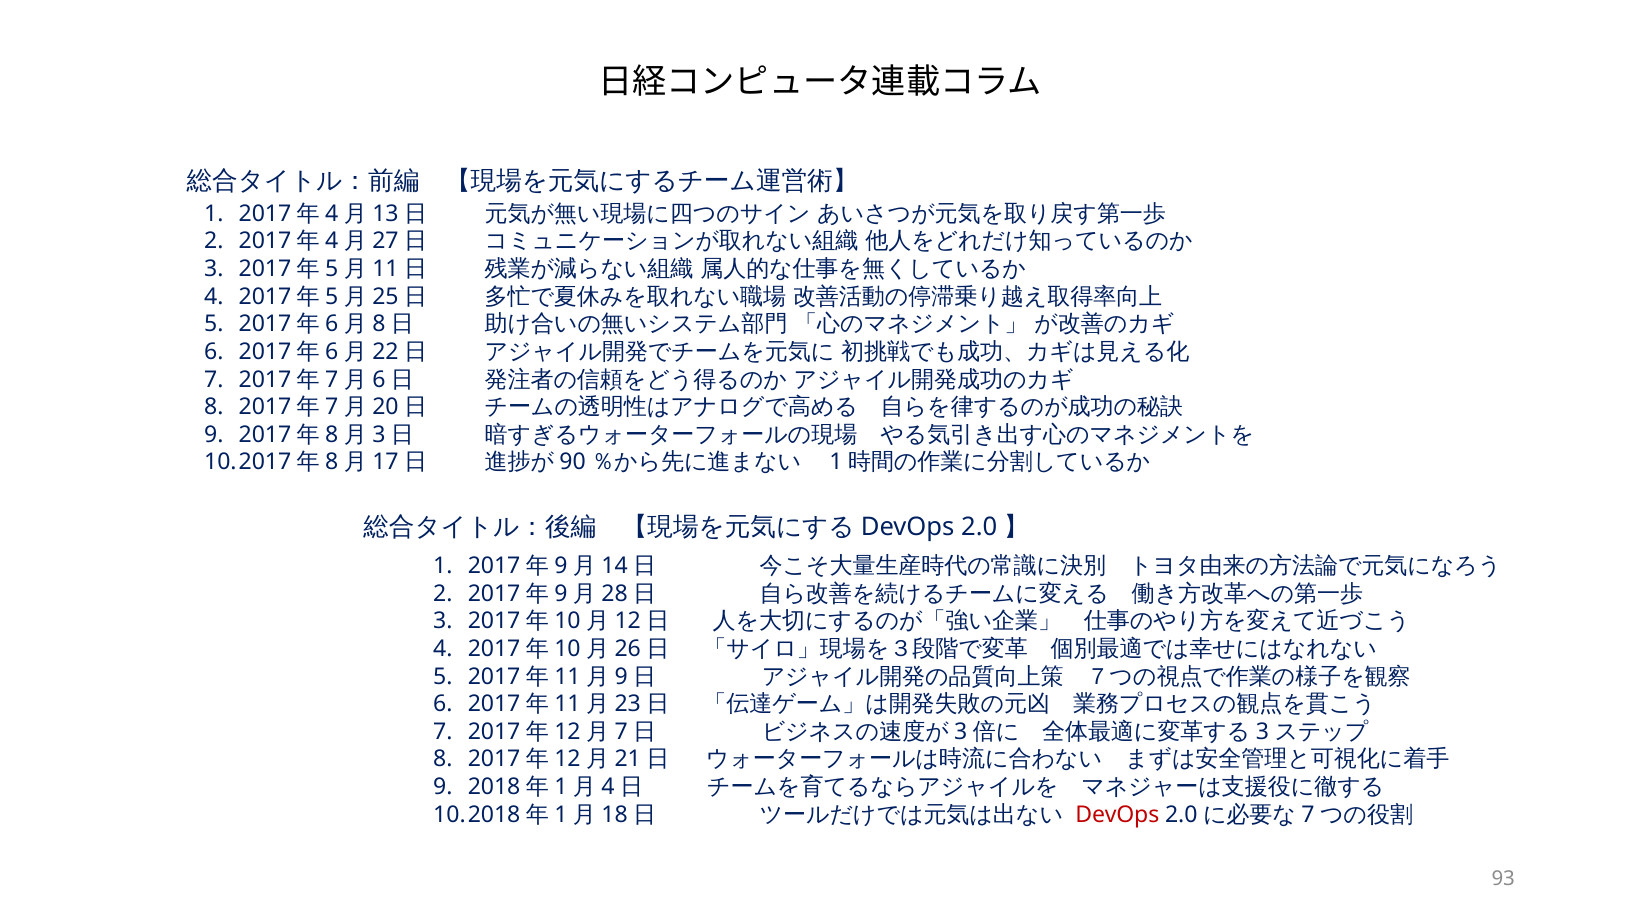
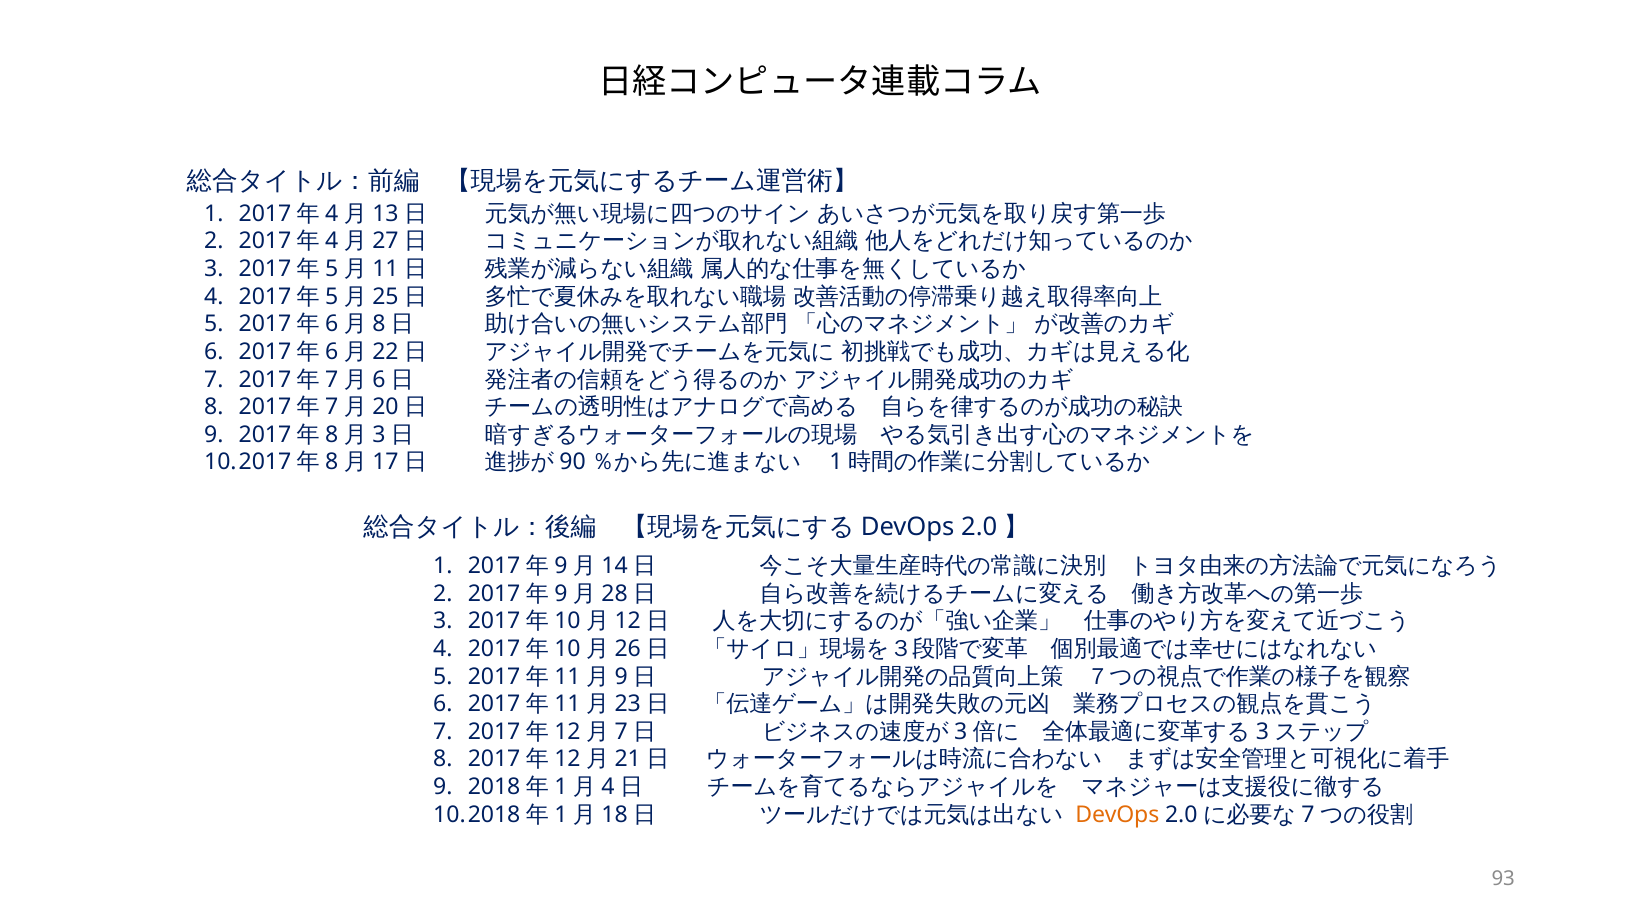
DevOps colour: red -> orange
